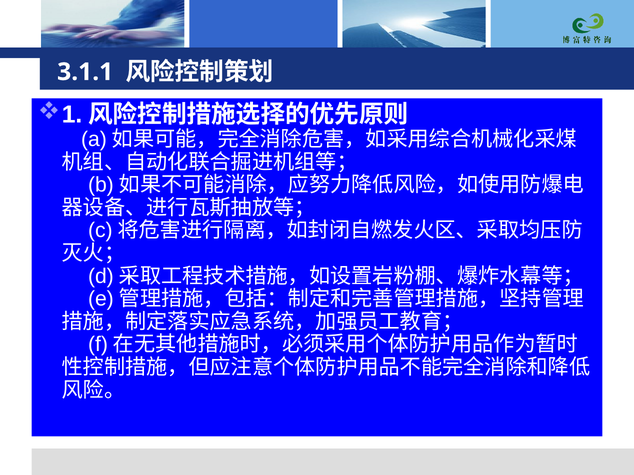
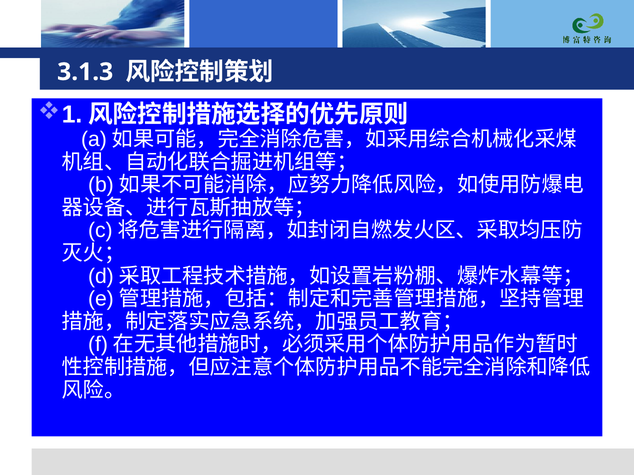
3.1.1: 3.1.1 -> 3.1.3
